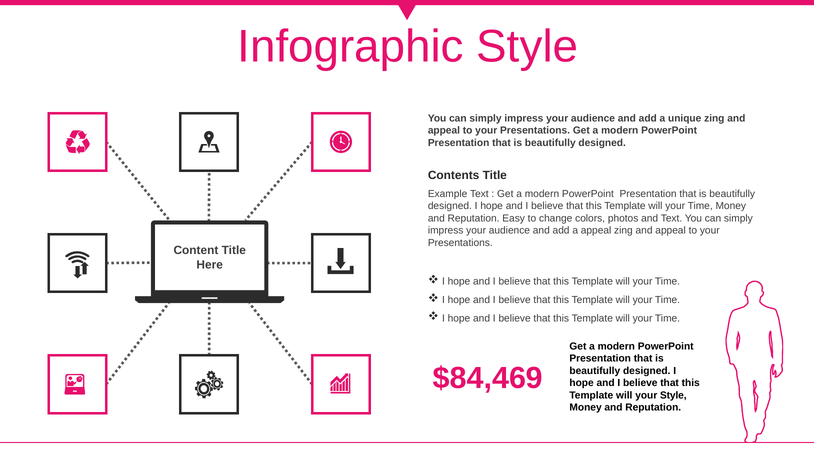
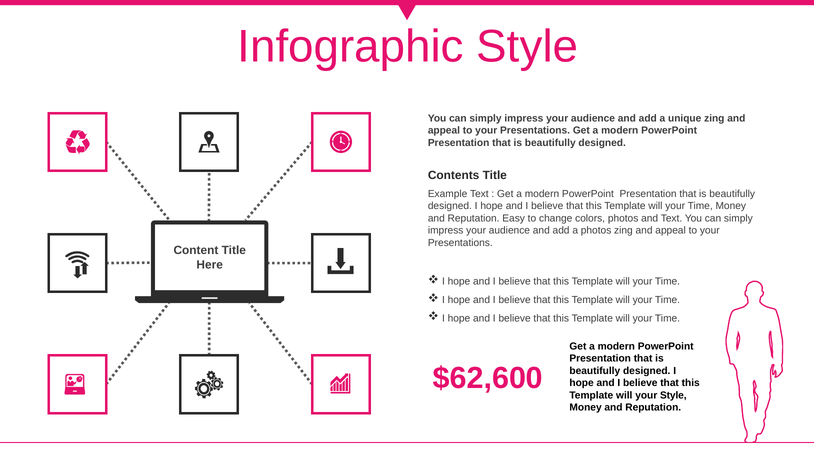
a appeal: appeal -> photos
$84,469: $84,469 -> $62,600
